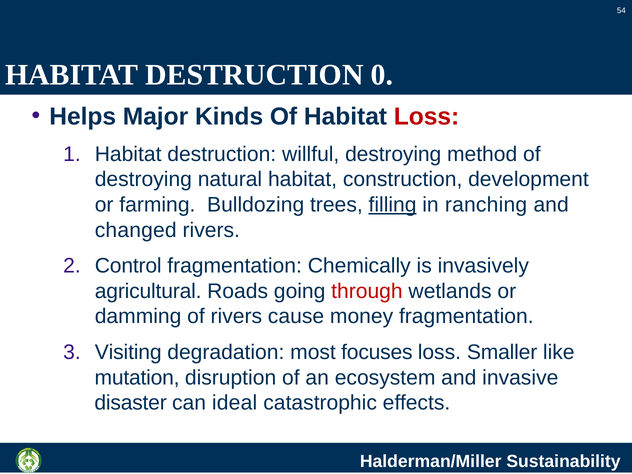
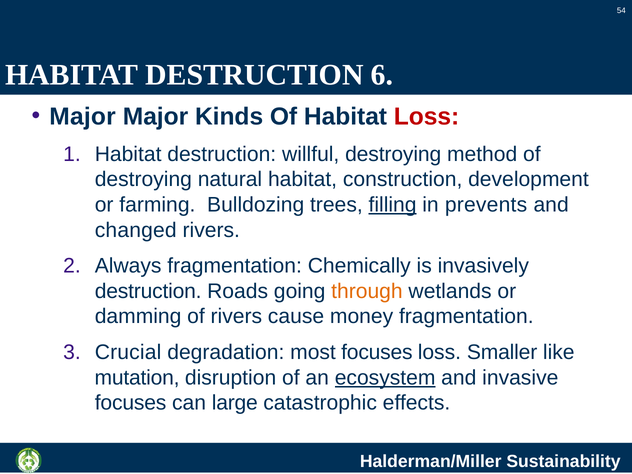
0: 0 -> 6
Helps at (83, 117): Helps -> Major
ranching: ranching -> prevents
Control: Control -> Always
agricultural at (148, 291): agricultural -> destruction
through colour: red -> orange
Visiting: Visiting -> Crucial
ecosystem underline: none -> present
disaster at (131, 403): disaster -> focuses
ideal: ideal -> large
